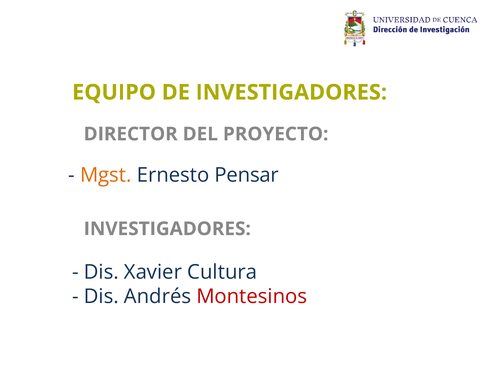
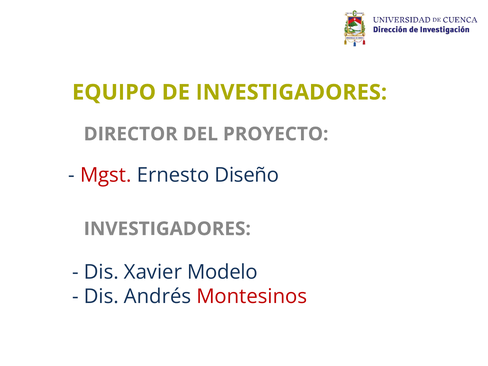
Mgst colour: orange -> red
Pensar: Pensar -> Diseño
Cultura: Cultura -> Modelo
